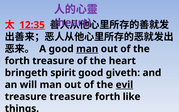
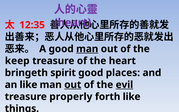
12:35 underline: present -> none
forth at (17, 61): forth -> keep
giveth: giveth -> places
an will: will -> like
out at (73, 85) underline: none -> present
treasure treasure: treasure -> properly
